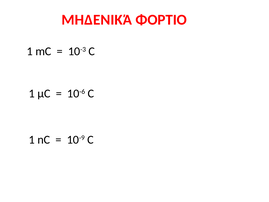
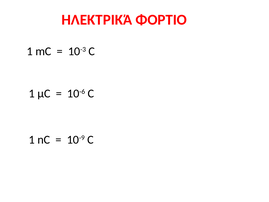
ΜΗΔΕΝΙΚΆ: ΜΗΔΕΝΙΚΆ -> ΗΛΕΚΤΡΙΚΆ
